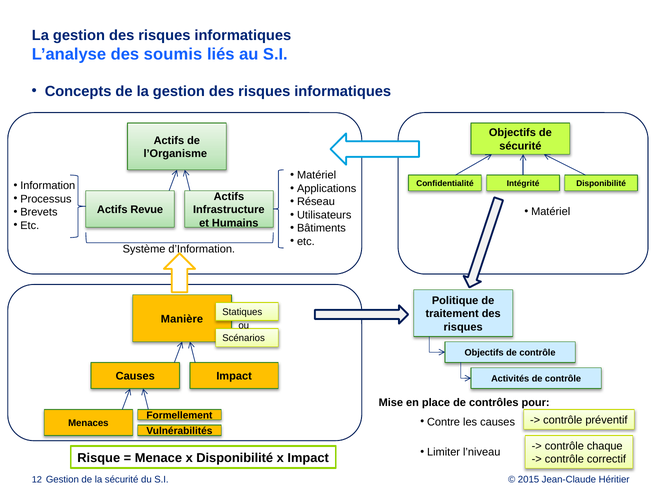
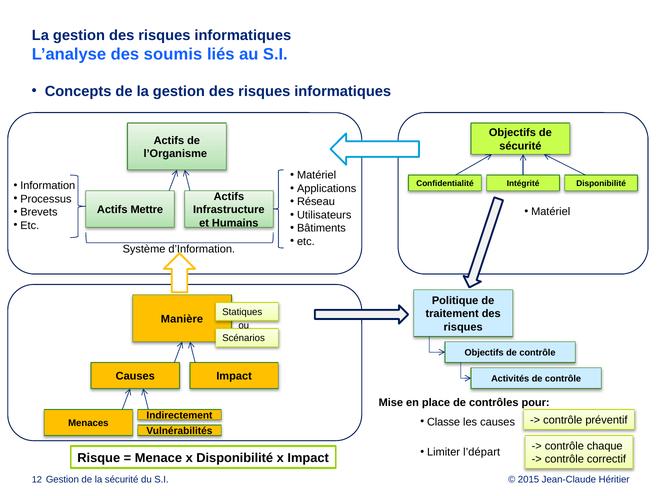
Revue: Revue -> Mettre
Formellement: Formellement -> Indirectement
Contre: Contre -> Classe
l’niveau: l’niveau -> l’départ
